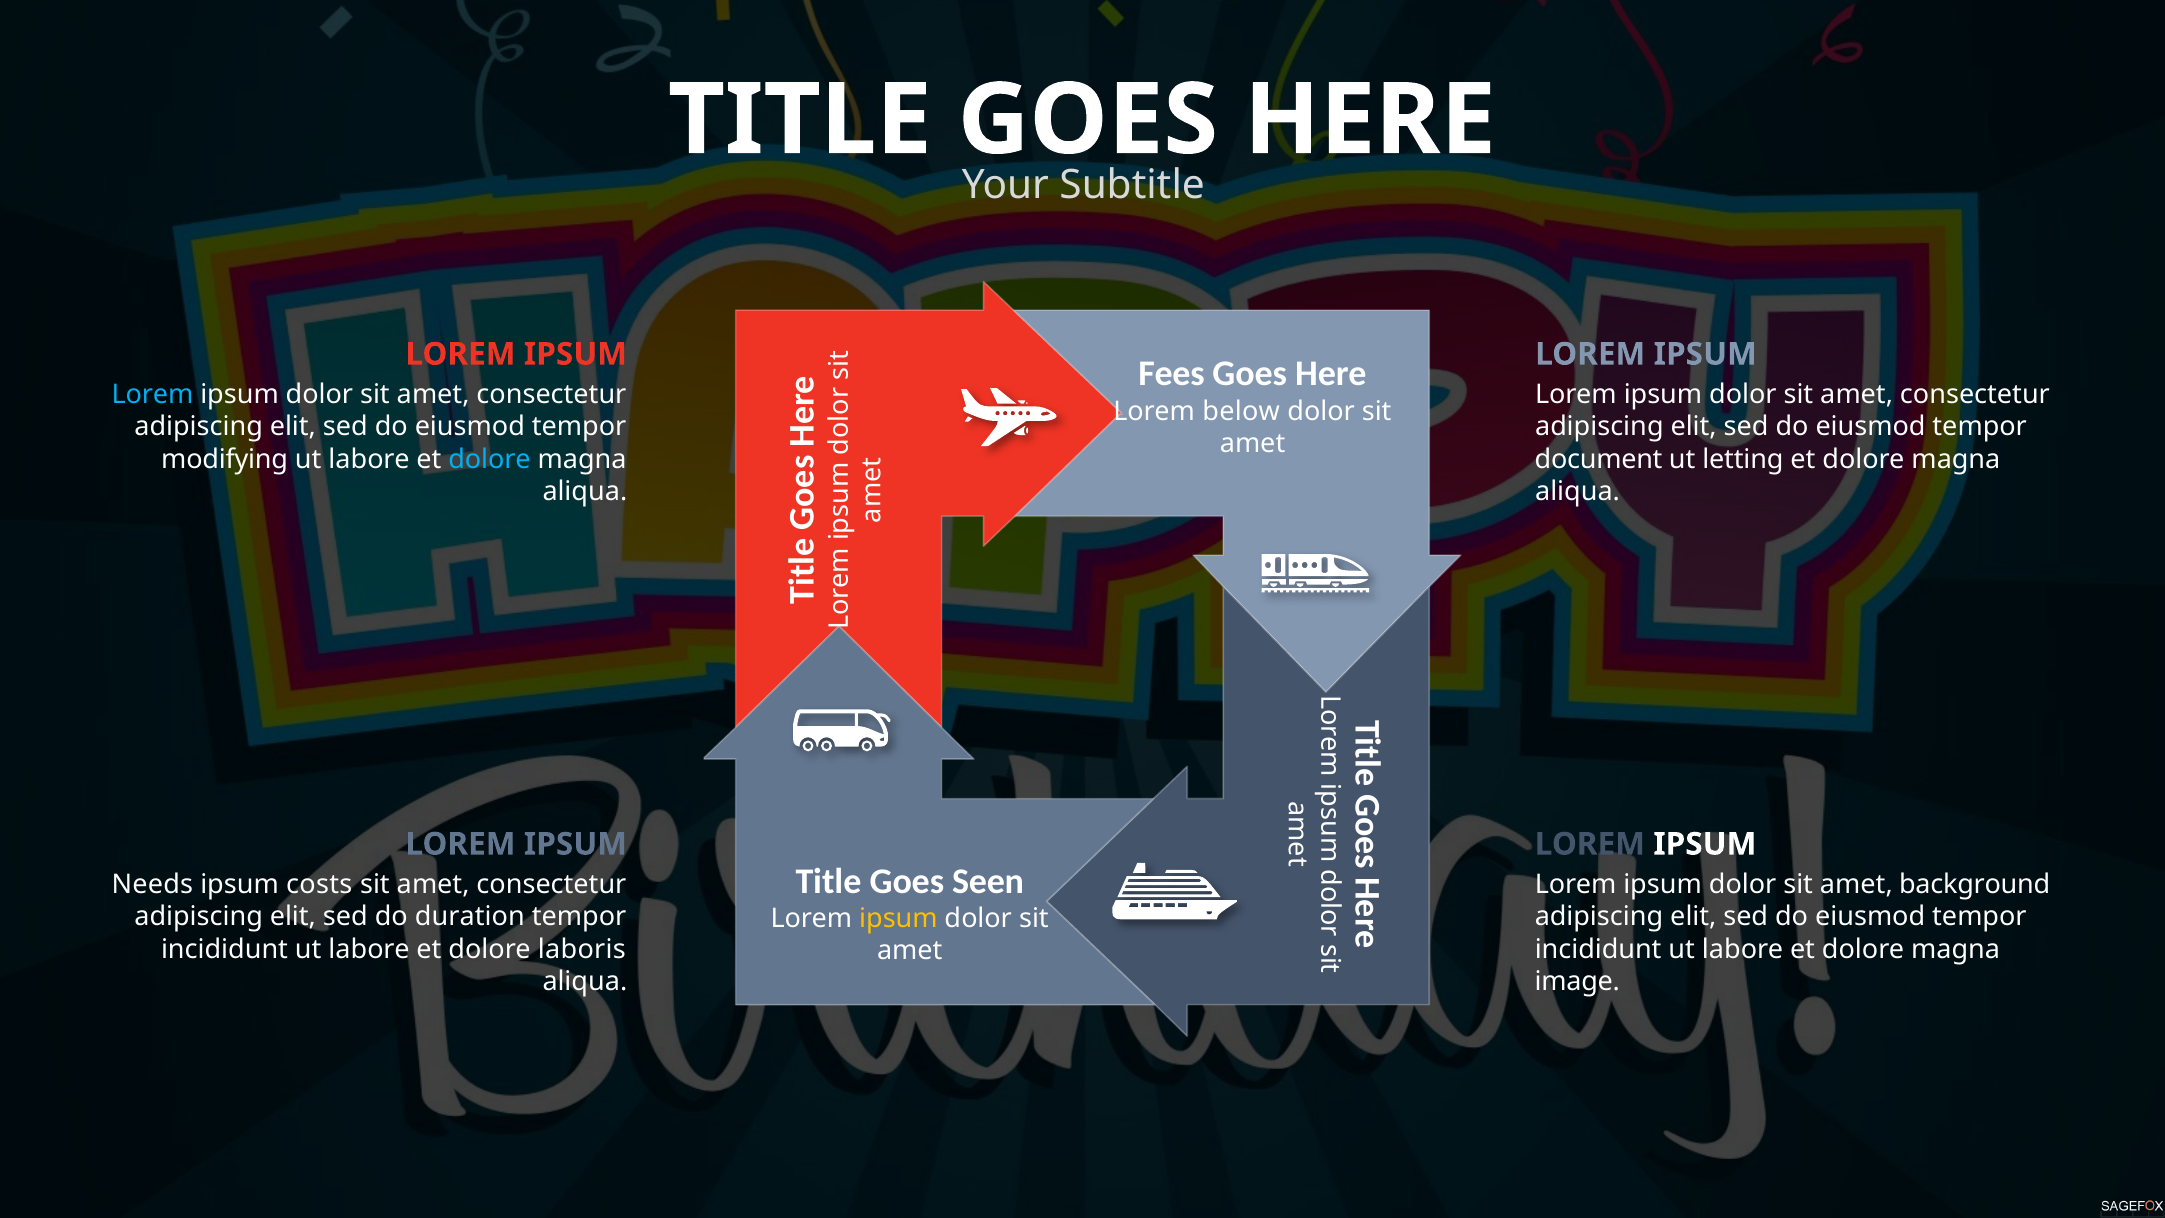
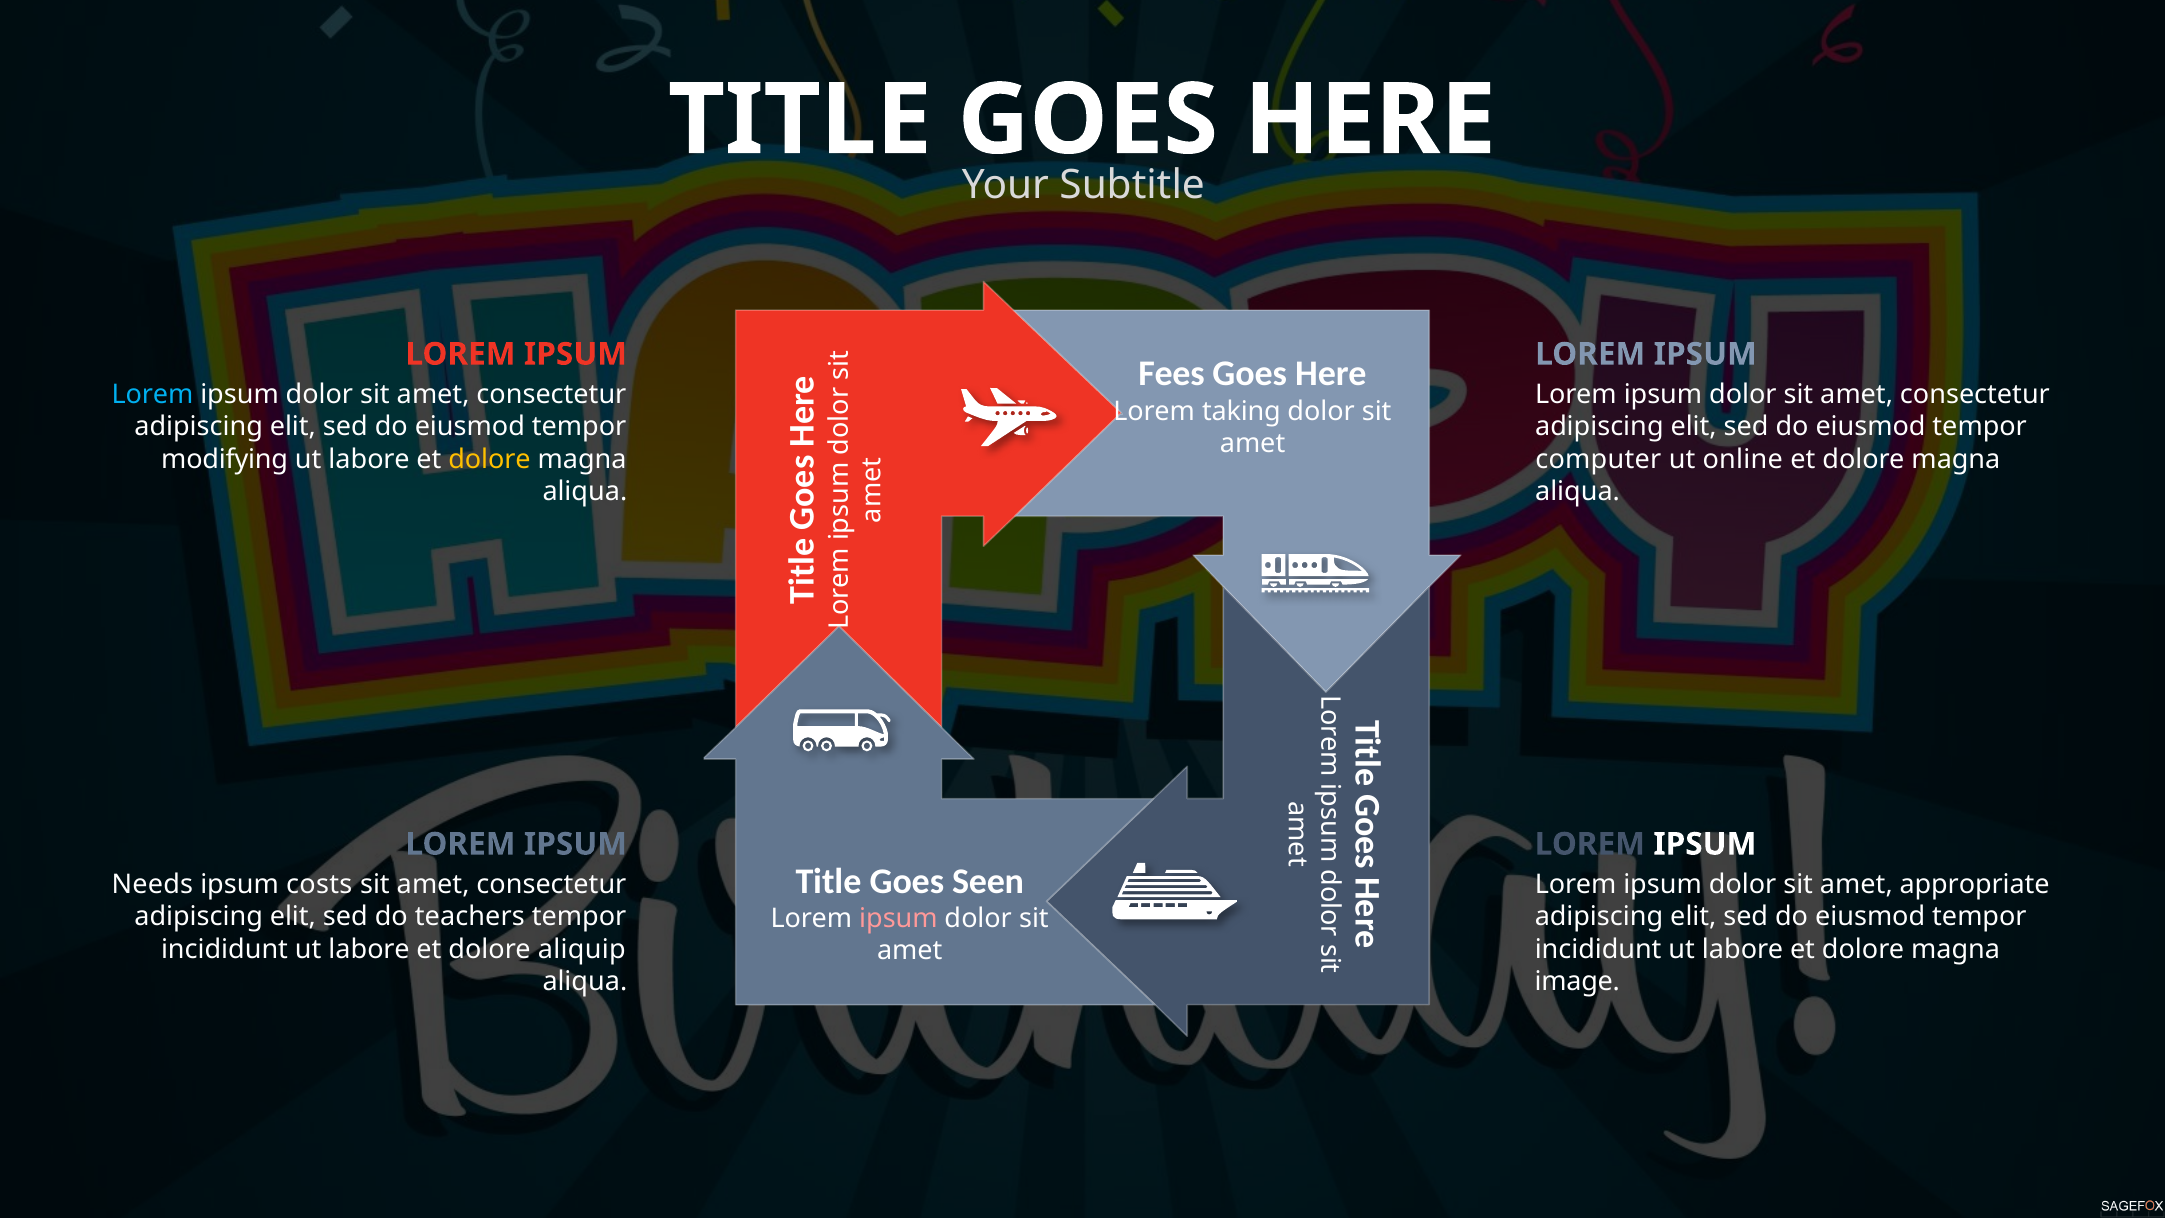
below: below -> taking
dolore at (490, 459) colour: light blue -> yellow
document: document -> computer
letting: letting -> online
background: background -> appropriate
duration: duration -> teachers
ipsum at (898, 918) colour: yellow -> pink
laboris: laboris -> aliquip
